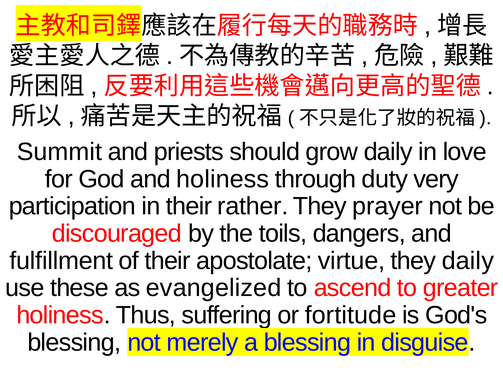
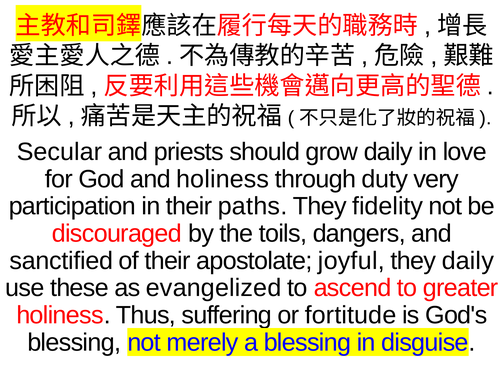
Summit: Summit -> Secular
rather: rather -> paths
prayer: prayer -> fidelity
fulfillment: fulfillment -> sanctified
virtue: virtue -> joyful
